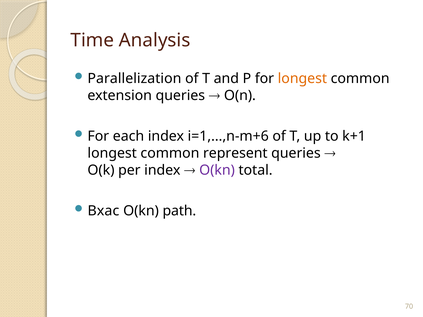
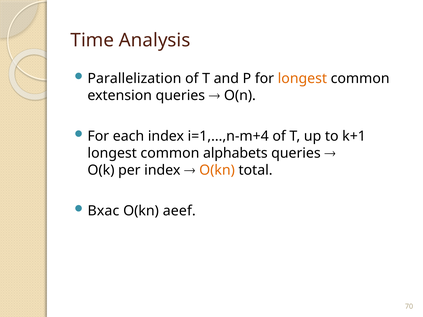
i=1,...,n-m+6: i=1,...,n-m+6 -> i=1,...,n-m+4
represent: represent -> alphabets
O(kn at (217, 170) colour: purple -> orange
path: path -> aeef
